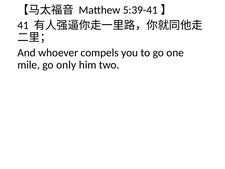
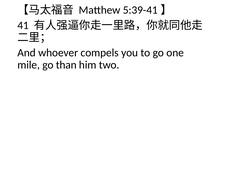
only: only -> than
